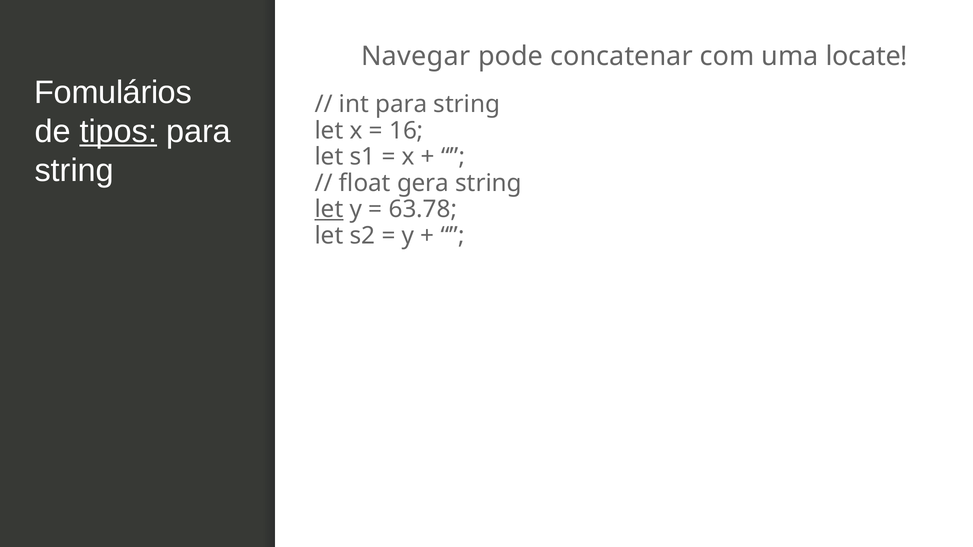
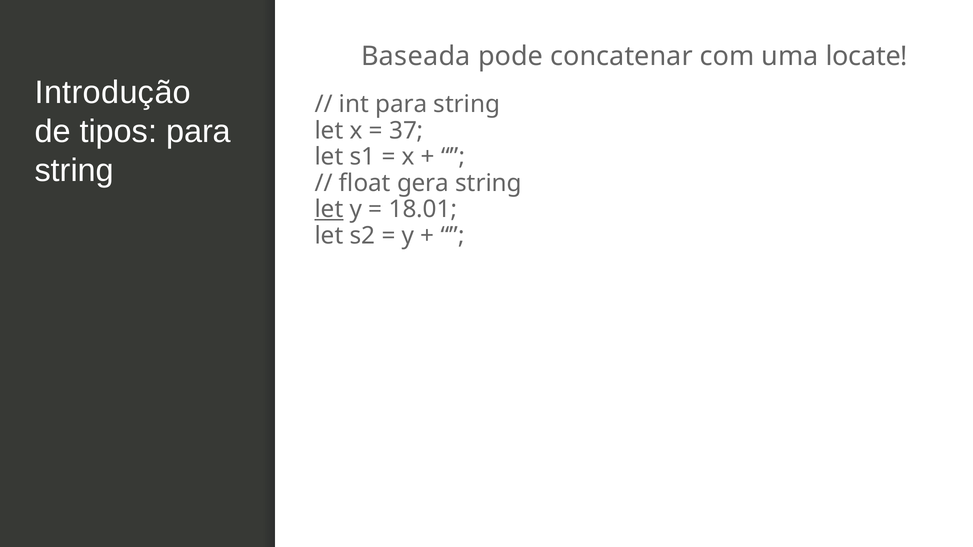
Navegar: Navegar -> Baseada
Fomulários: Fomulários -> Introdução
tipos underline: present -> none
16: 16 -> 37
63.78: 63.78 -> 18.01
